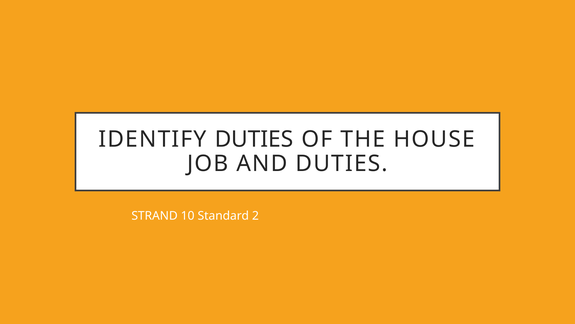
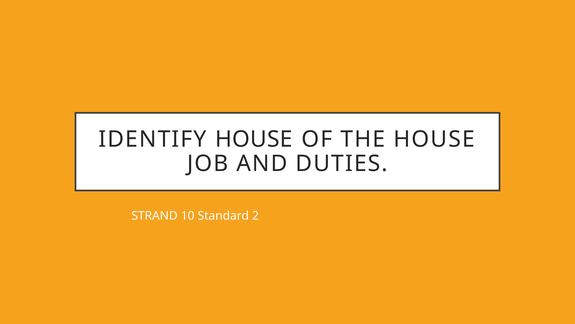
IDENTIFY DUTIES: DUTIES -> HOUSE
